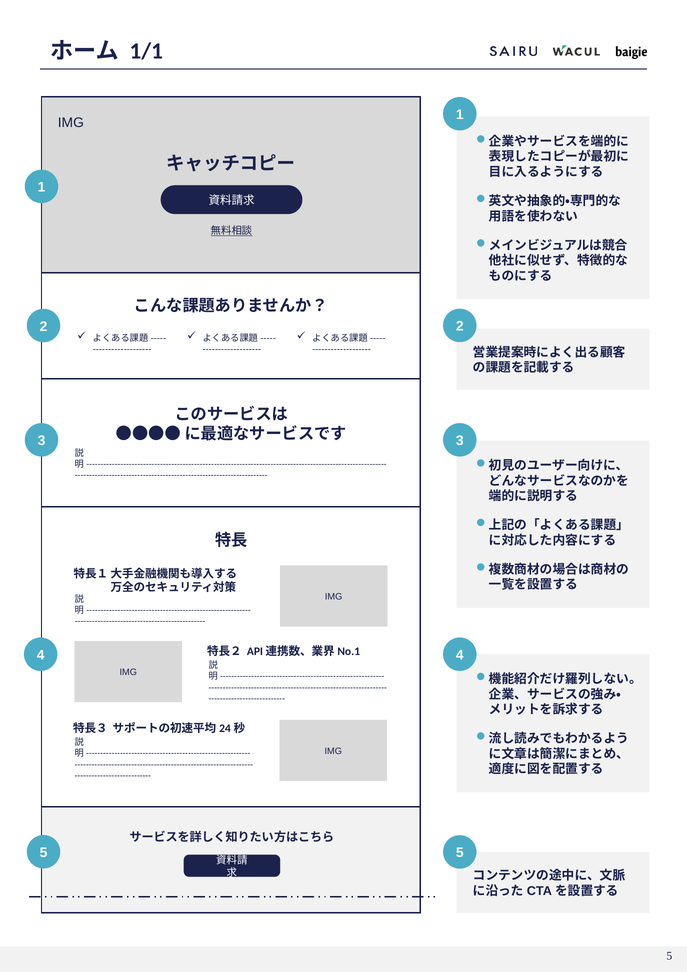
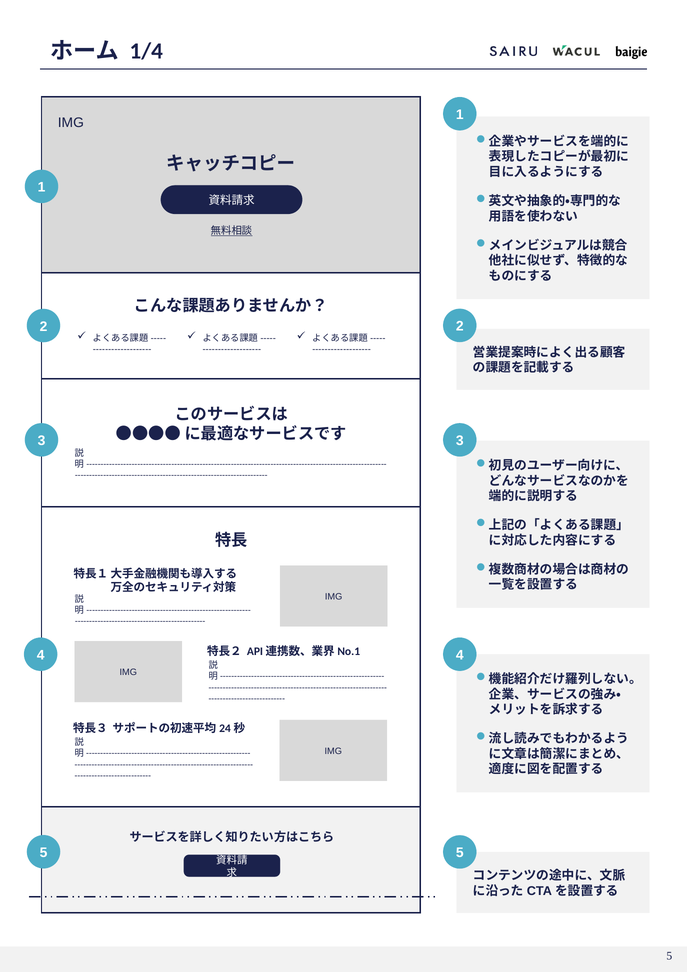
1/1: 1/1 -> 1/4
